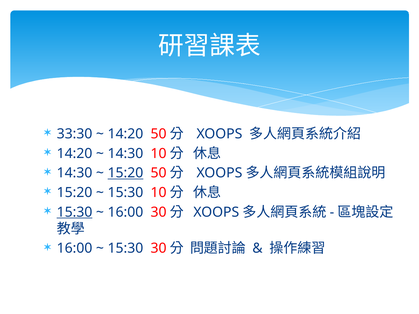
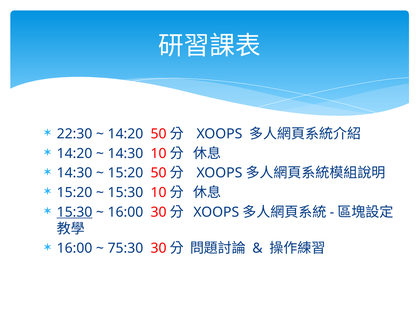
33:30: 33:30 -> 22:30
15:20 at (125, 173) underline: present -> none
15:30 at (125, 249): 15:30 -> 75:30
